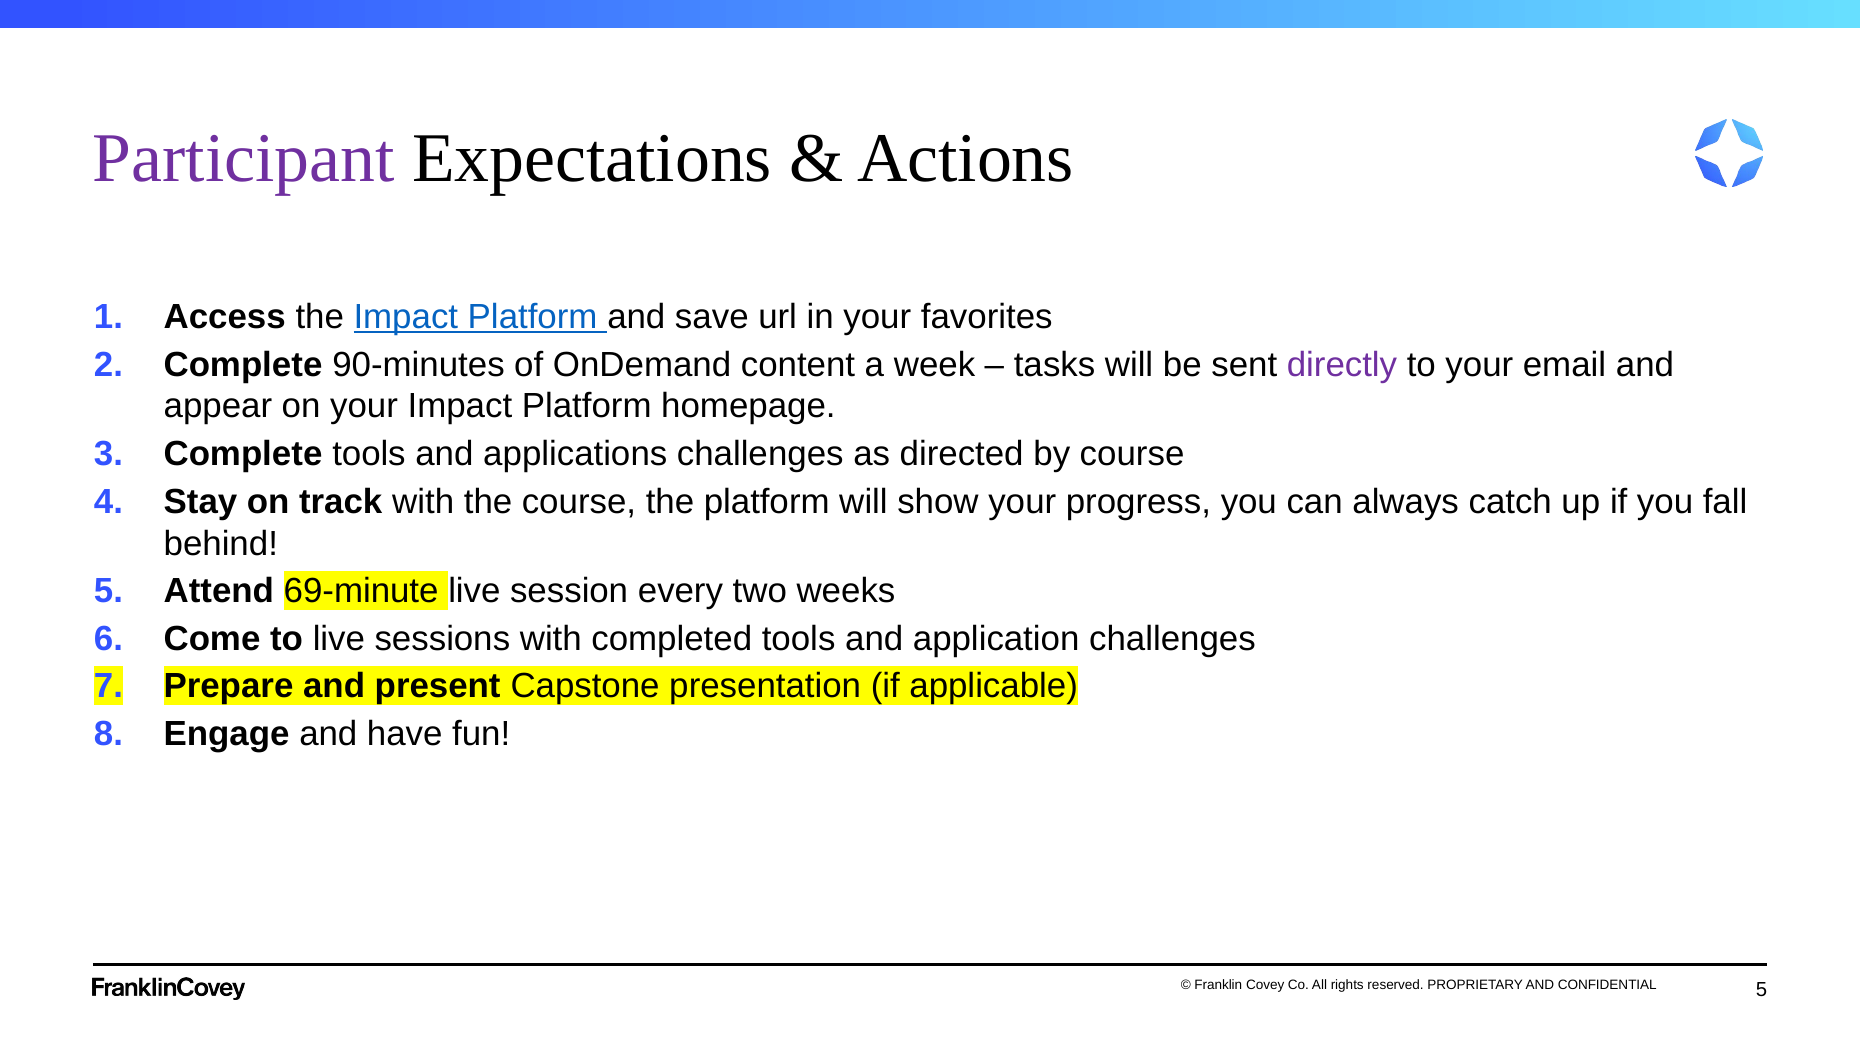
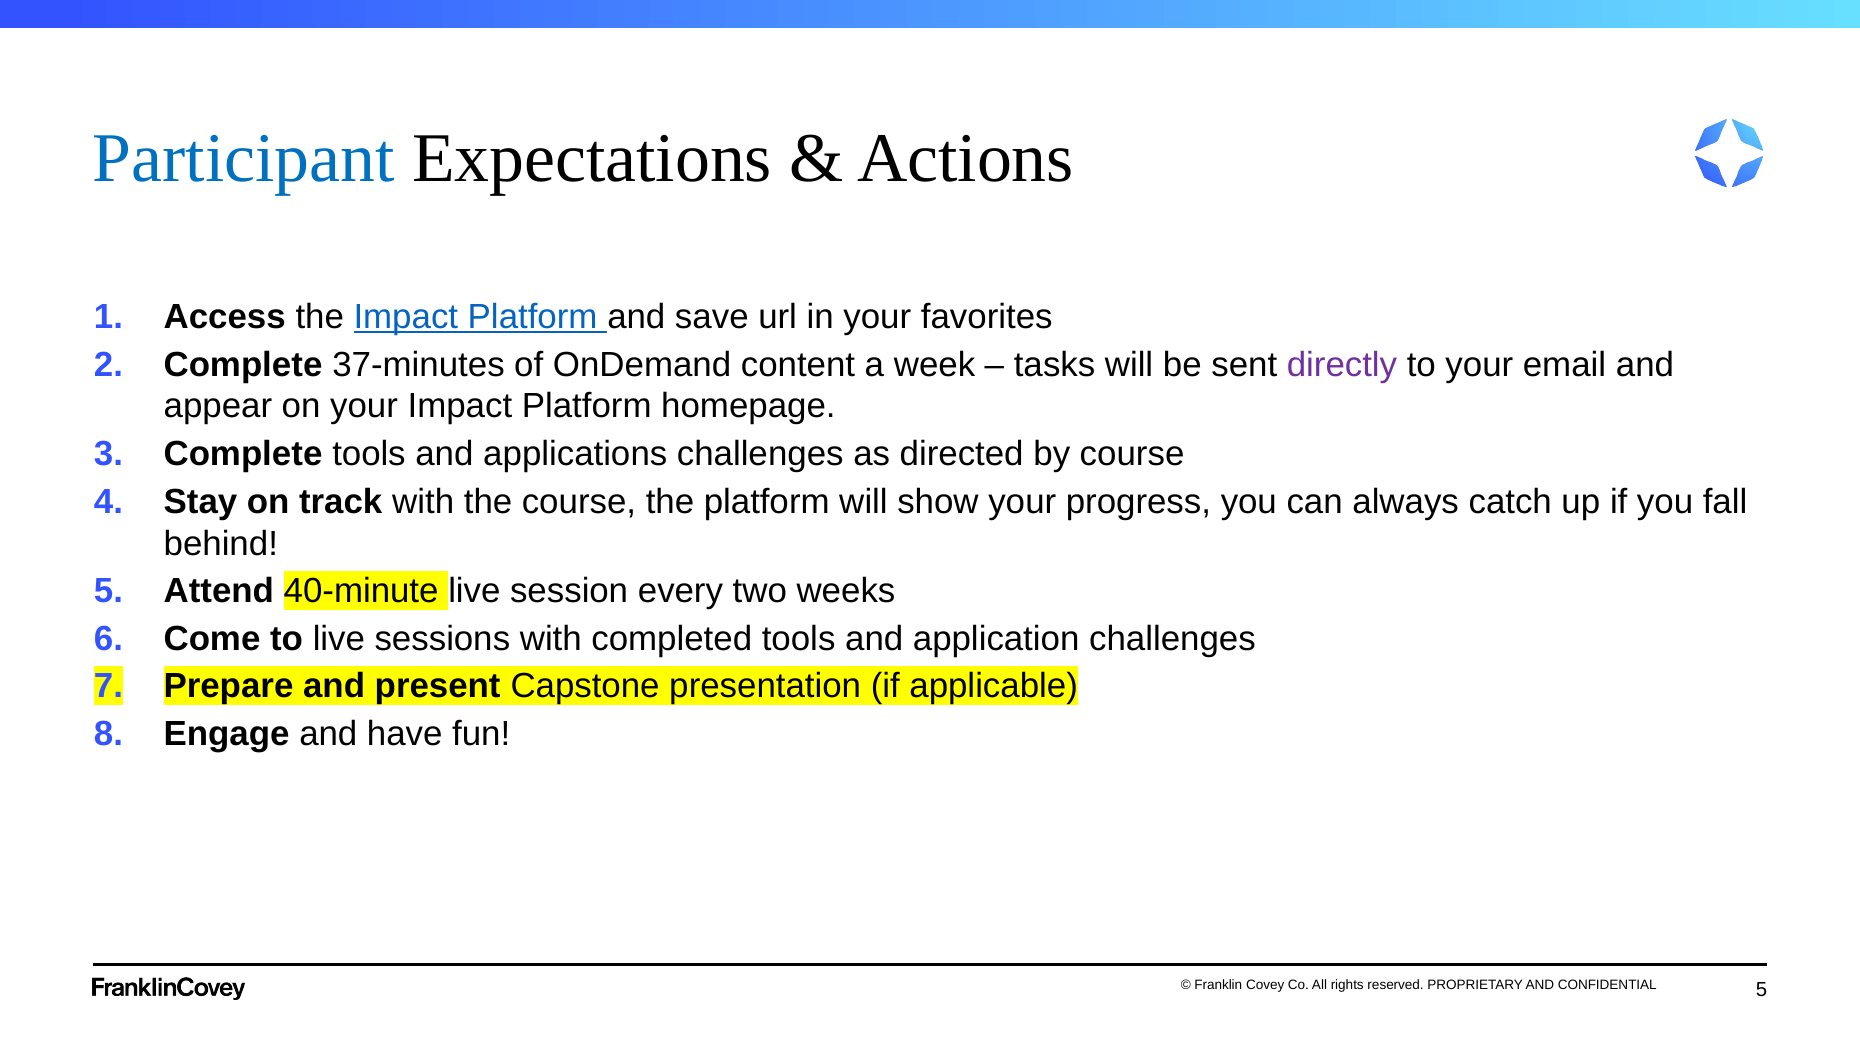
Participant colour: purple -> blue
90-minutes: 90-minutes -> 37-minutes
69-minute: 69-minute -> 40-minute
